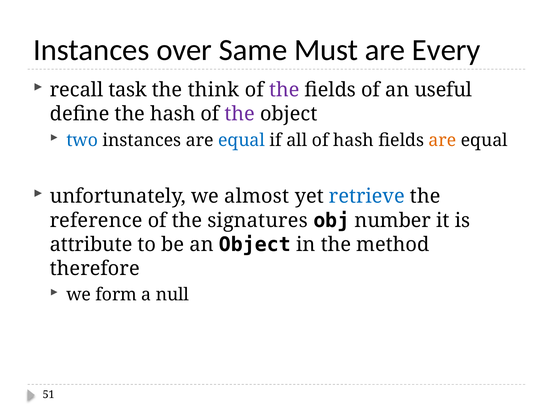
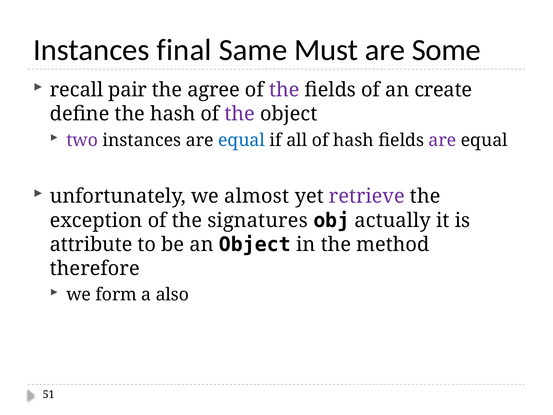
over: over -> final
Every: Every -> Some
task: task -> pair
think: think -> agree
useful: useful -> create
two colour: blue -> purple
are at (442, 140) colour: orange -> purple
retrieve colour: blue -> purple
reference: reference -> exception
number: number -> actually
null: null -> also
